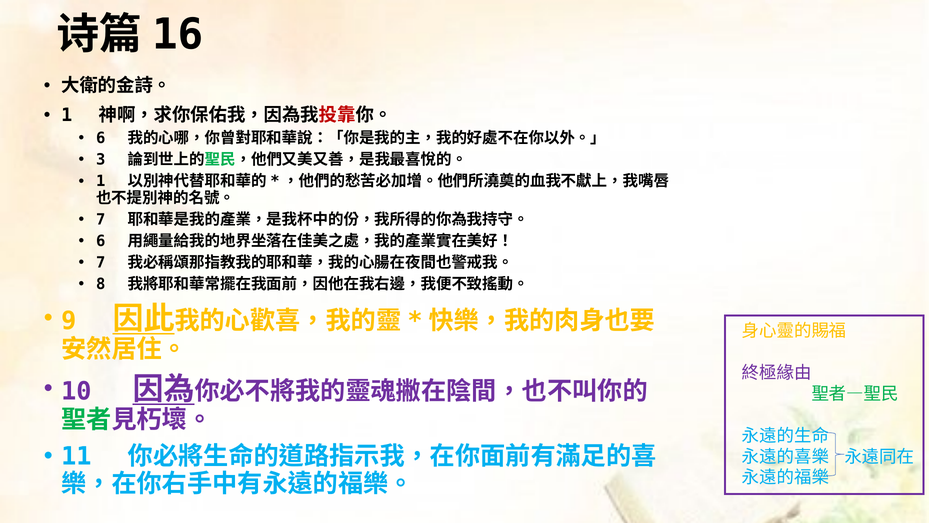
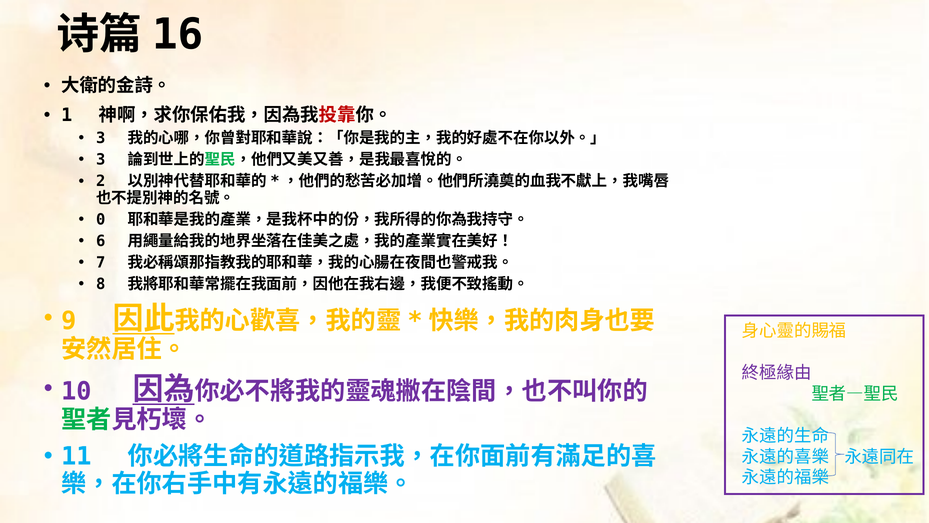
6 at (101, 138): 6 -> 3
1 at (101, 181): 1 -> 2
7 at (101, 219): 7 -> 0
